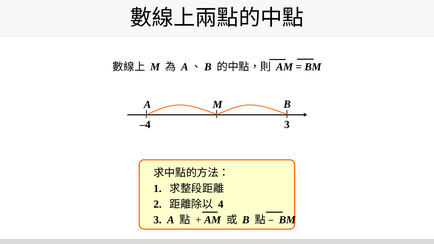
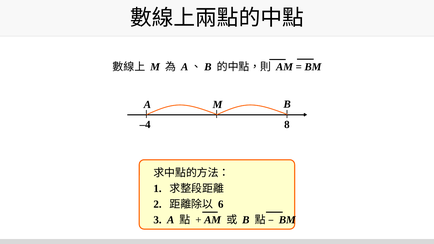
–4 3: 3 -> 8
4: 4 -> 6
